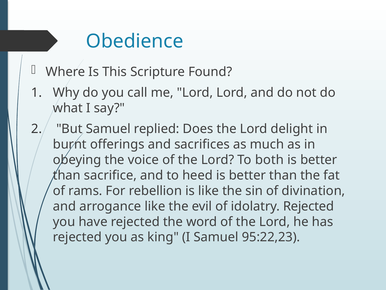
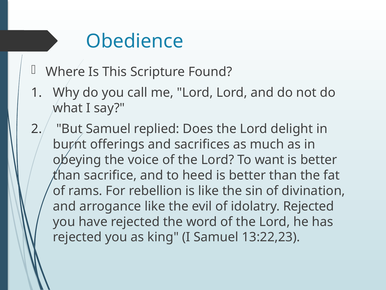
both: both -> want
95:22,23: 95:22,23 -> 13:22,23
